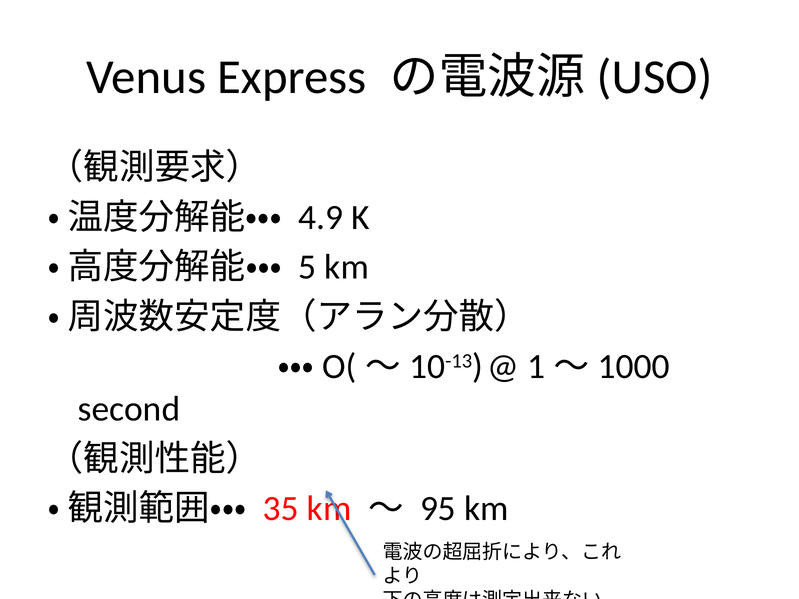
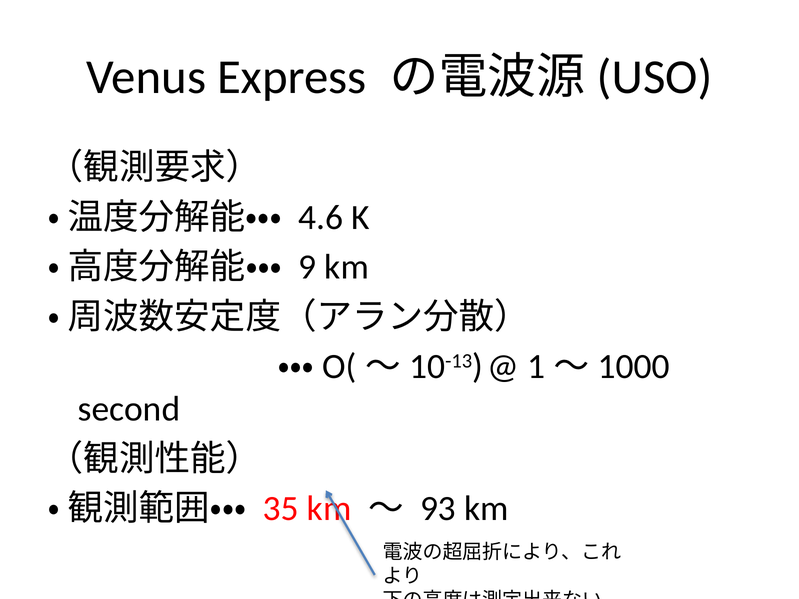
4.9: 4.9 -> 4.6
5: 5 -> 9
95: 95 -> 93
